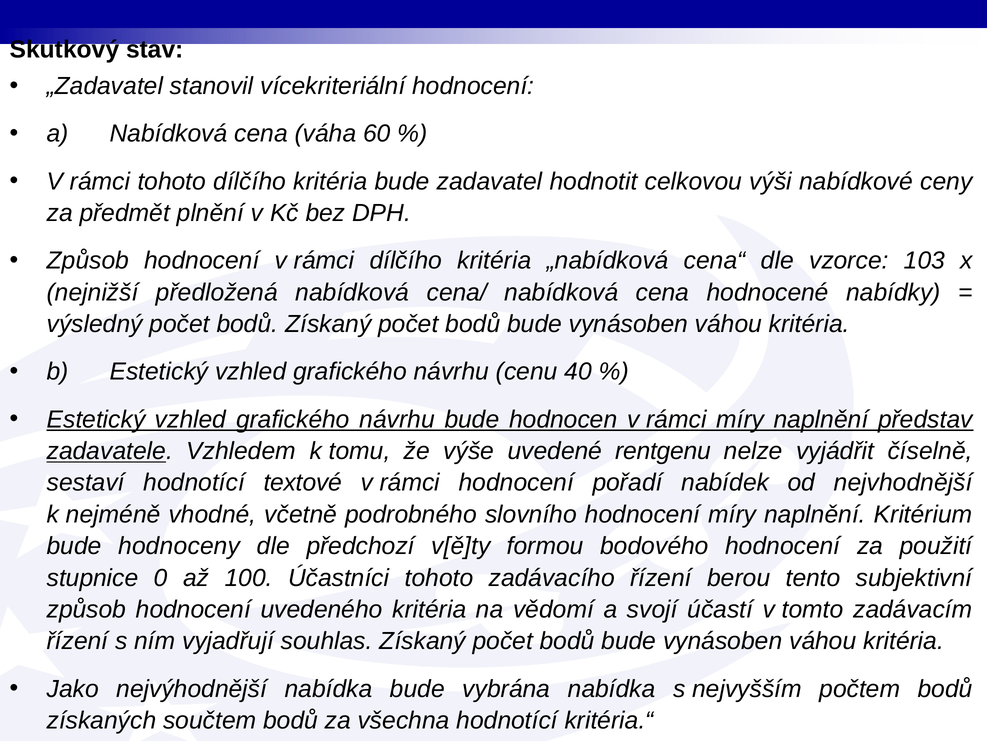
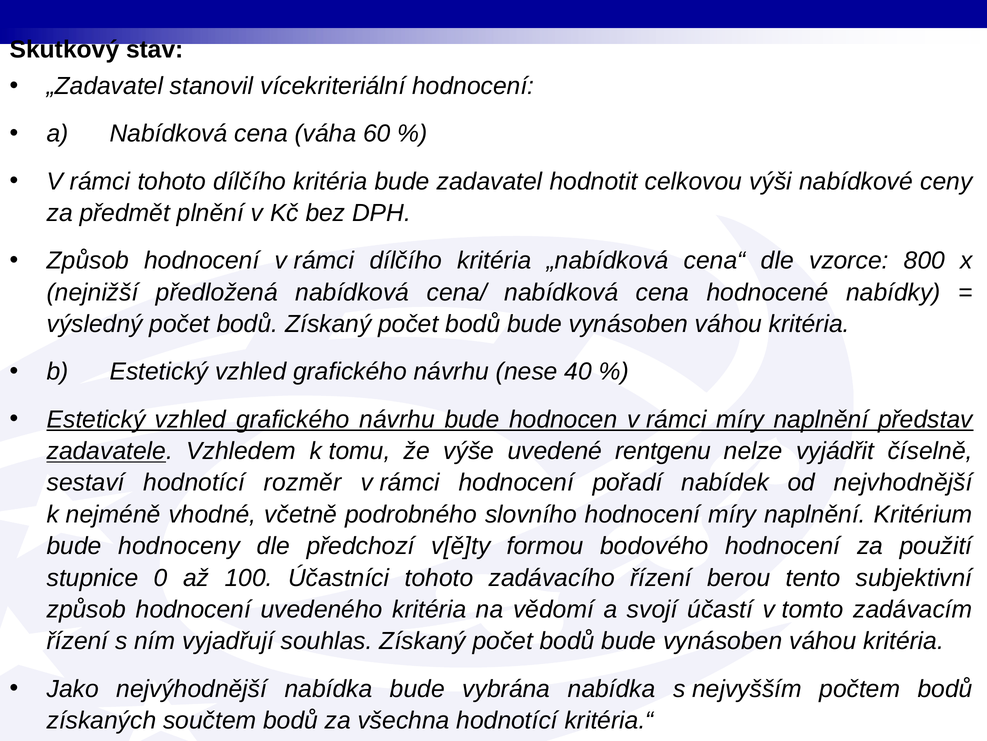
103: 103 -> 800
cenu: cenu -> nese
textové: textové -> rozměr
